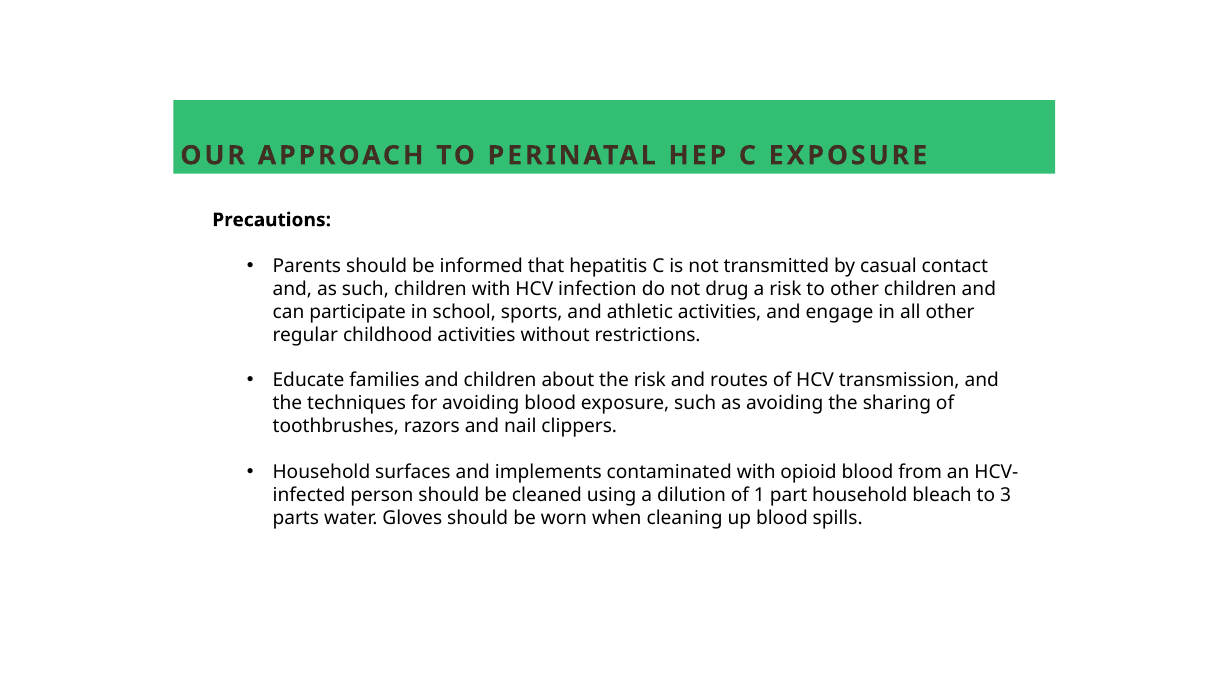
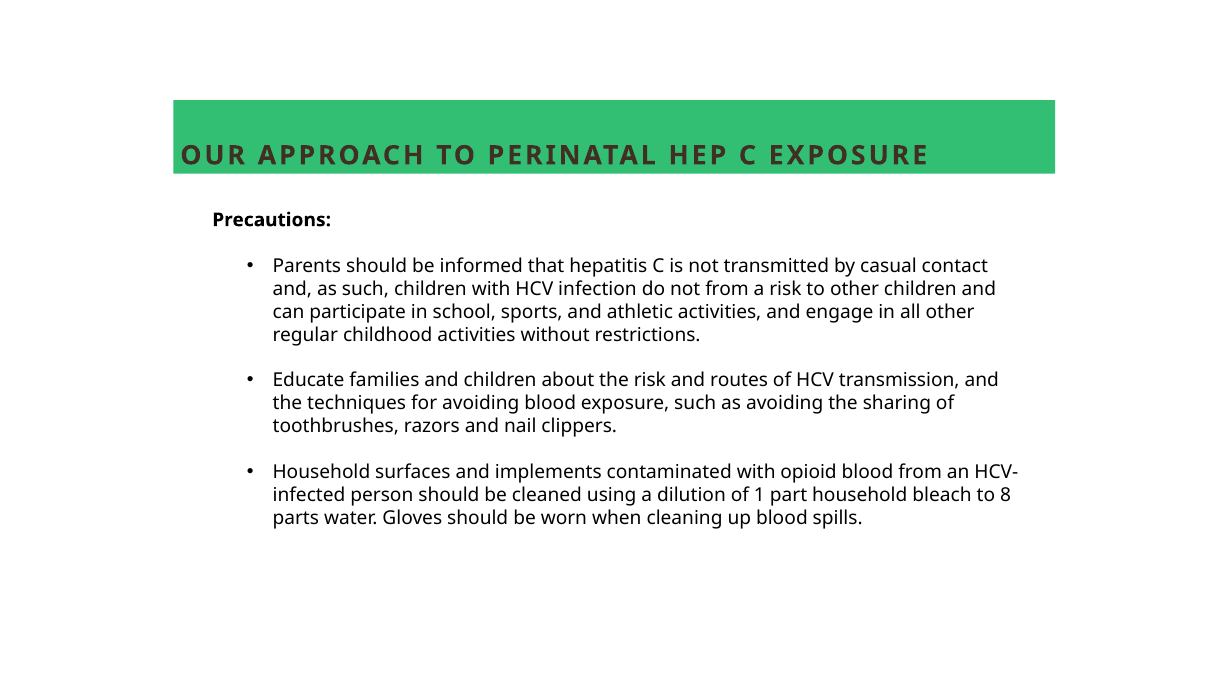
not drug: drug -> from
3: 3 -> 8
